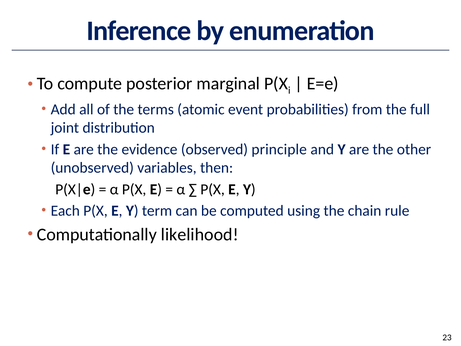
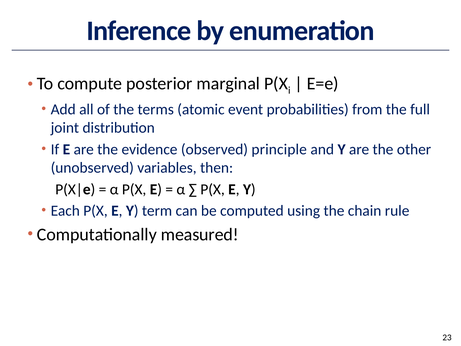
likelihood: likelihood -> measured
